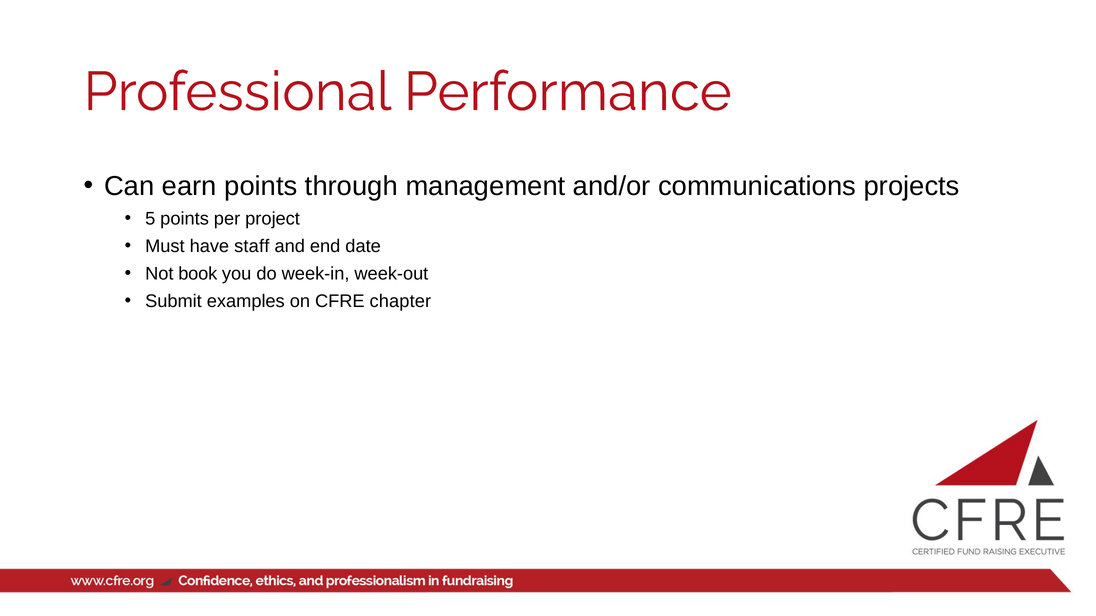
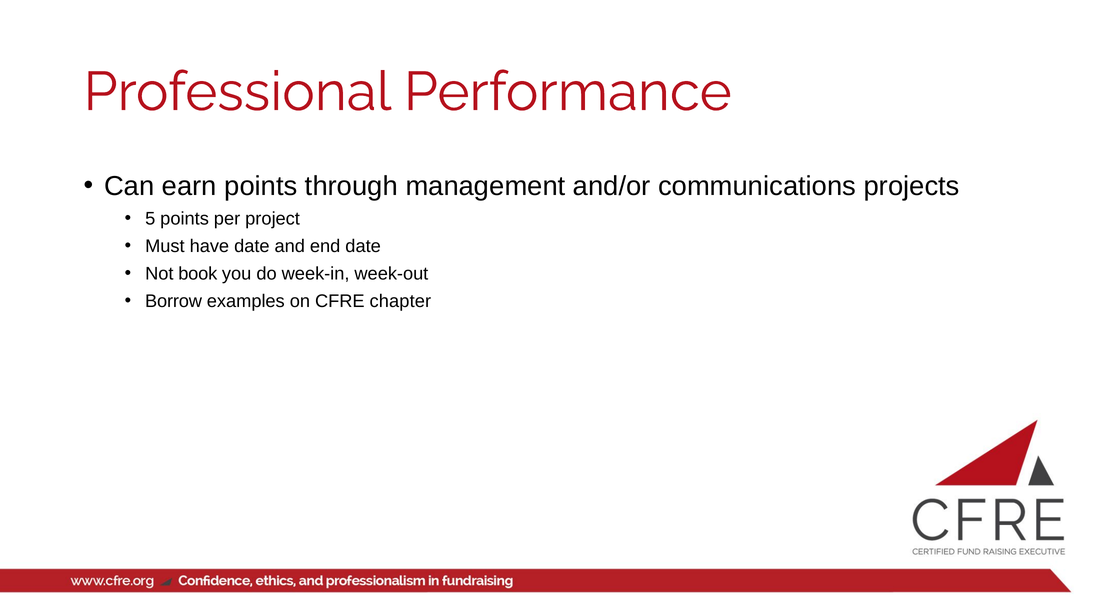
have staff: staff -> date
Submit: Submit -> Borrow
